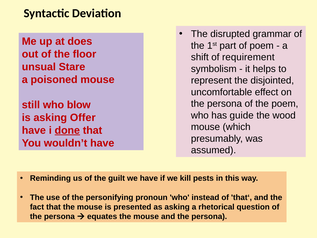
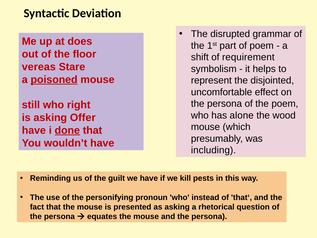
unsual: unsual -> vereas
poisoned underline: none -> present
blow: blow -> right
guide: guide -> alone
assumed: assumed -> including
